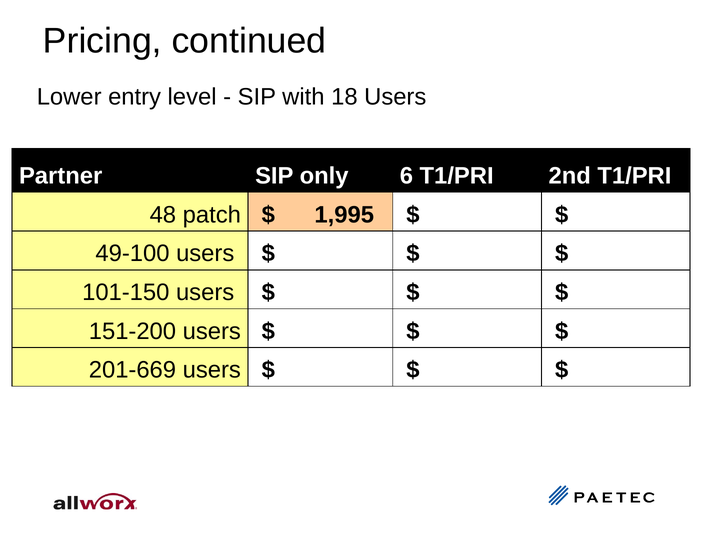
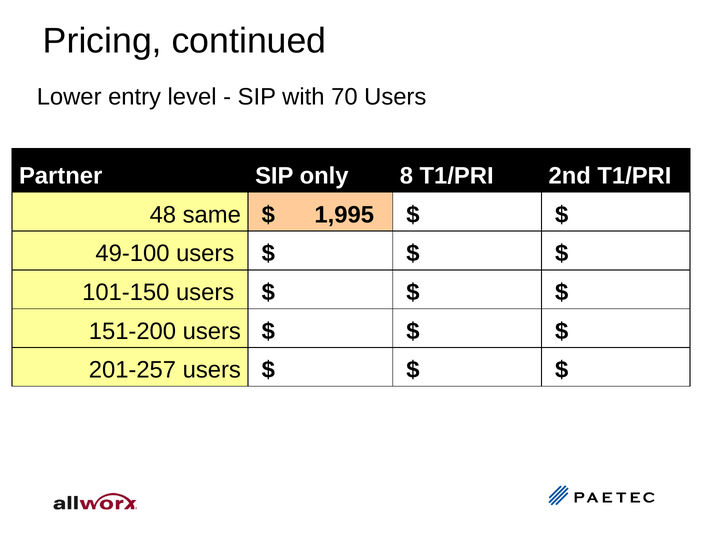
18: 18 -> 70
6: 6 -> 8
patch: patch -> same
201-669: 201-669 -> 201-257
